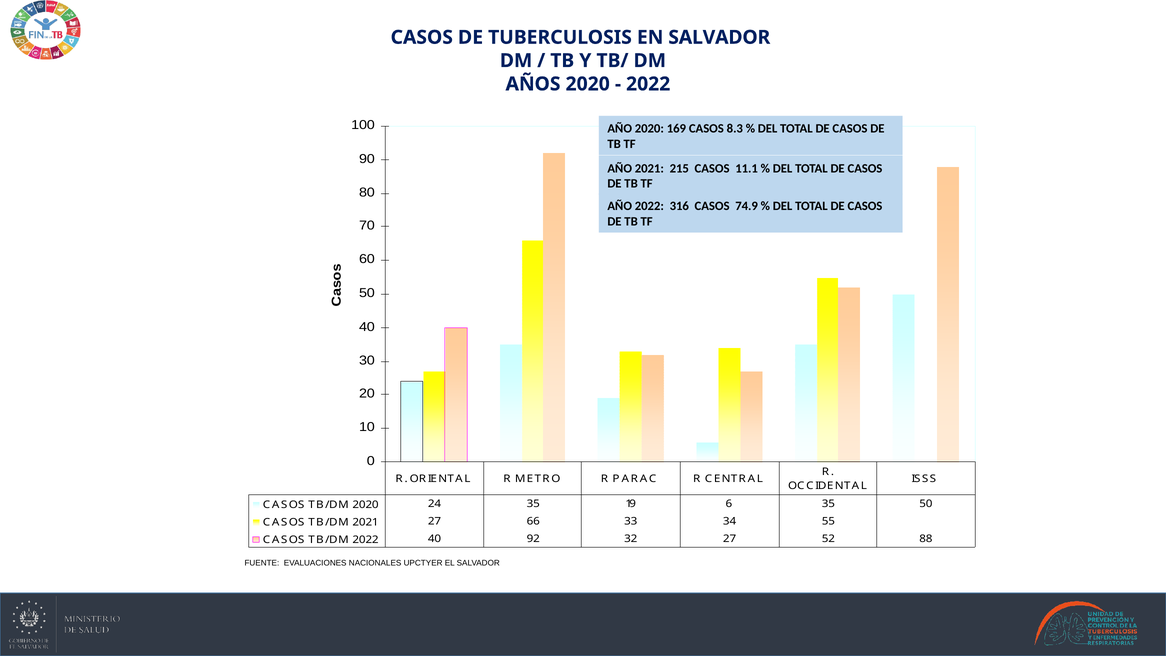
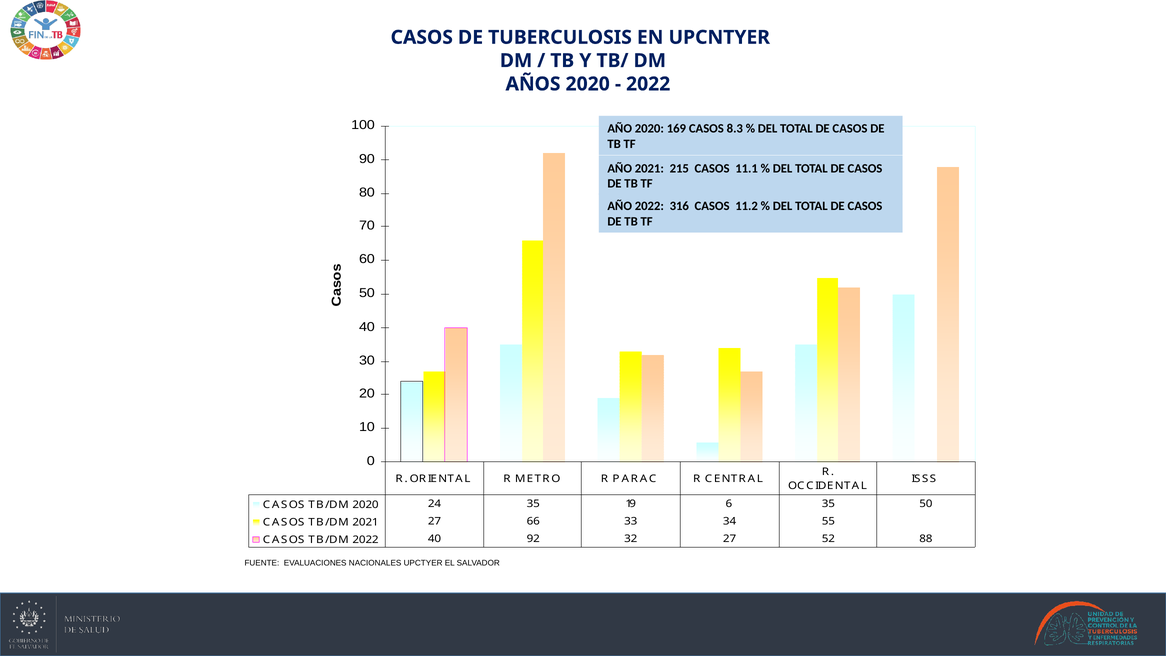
EN SALVADOR: SALVADOR -> UPCNTYER
74.9: 74.9 -> 11.2
